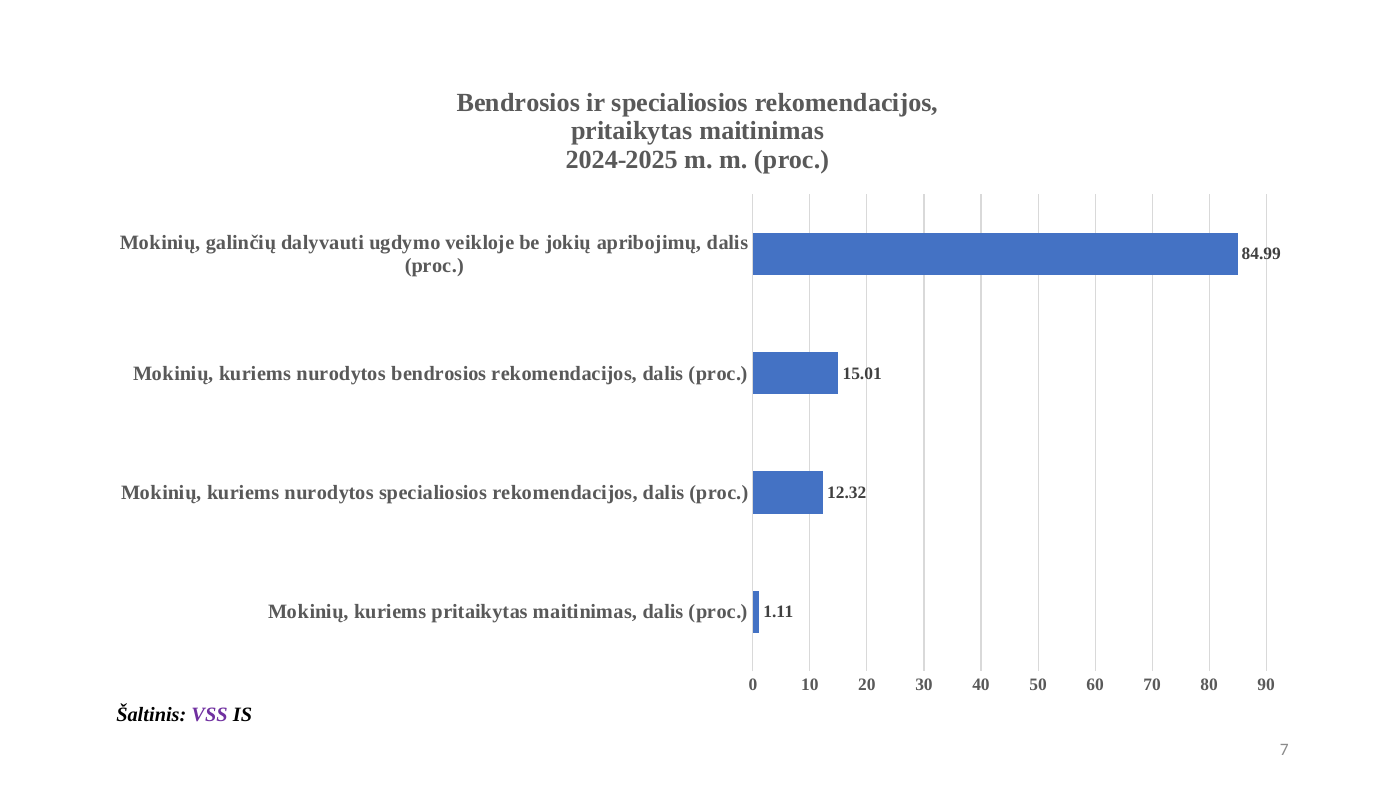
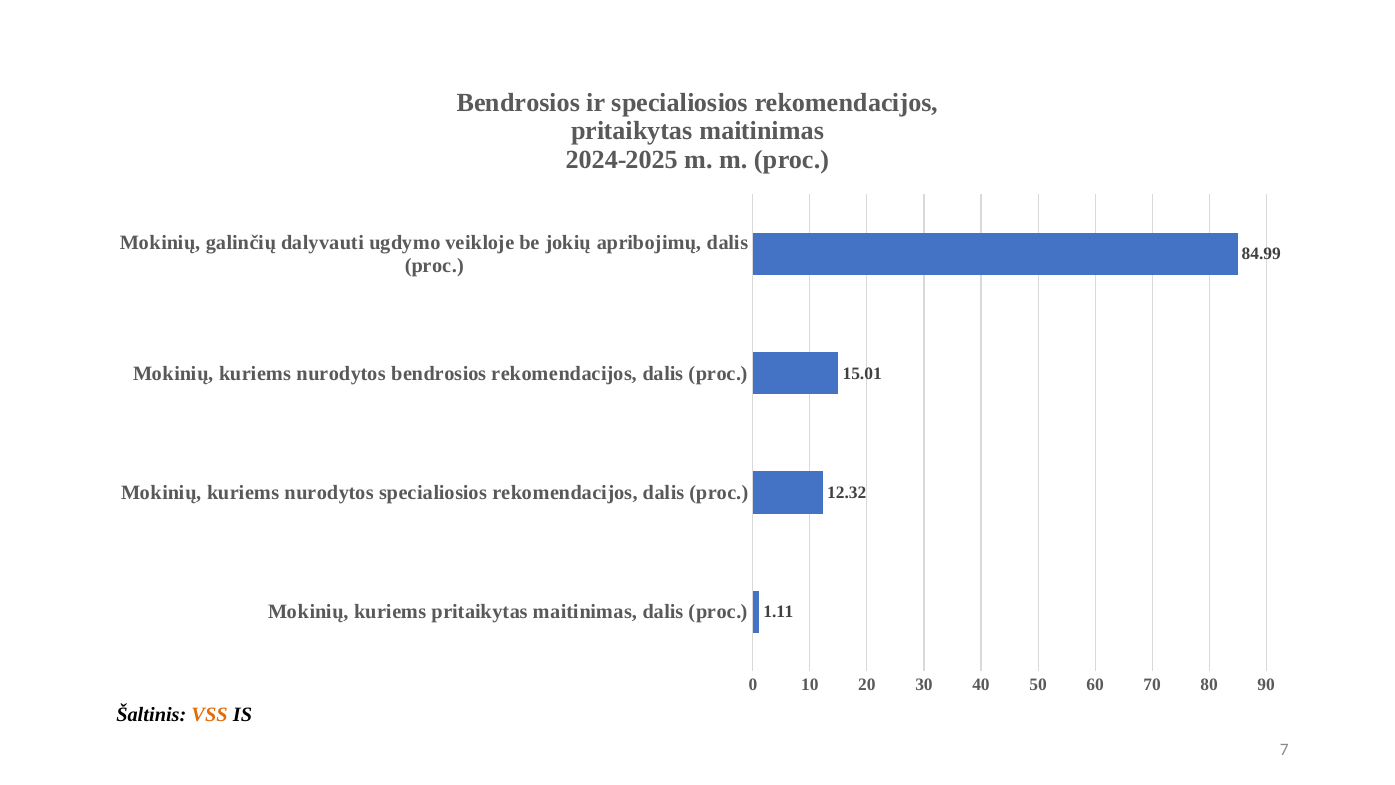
VSS colour: purple -> orange
